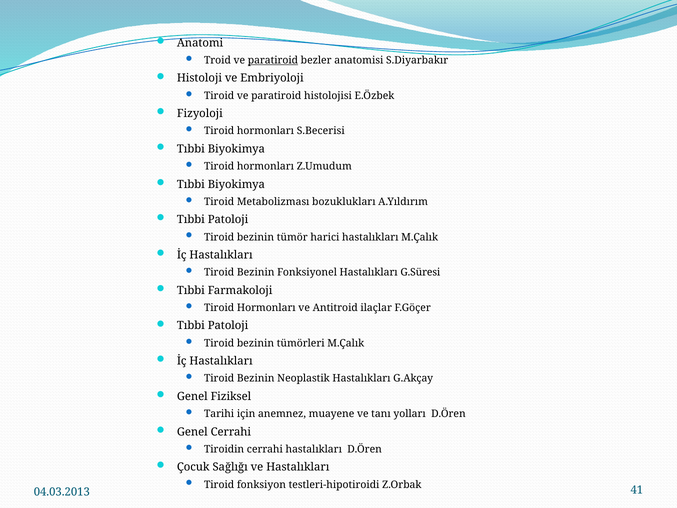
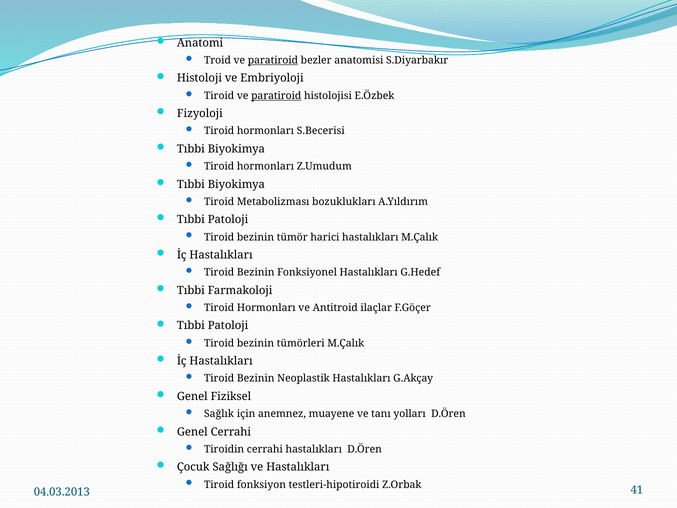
paratiroid at (276, 96) underline: none -> present
G.Süresi: G.Süresi -> G.Hedef
Tarihi: Tarihi -> Sağlık
